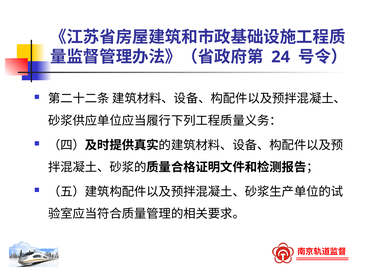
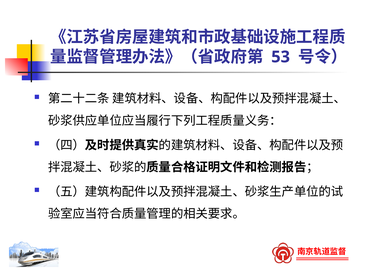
24: 24 -> 53
